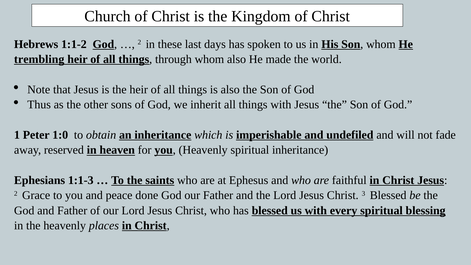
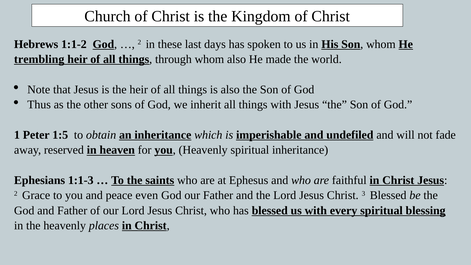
1:0: 1:0 -> 1:5
done: done -> even
